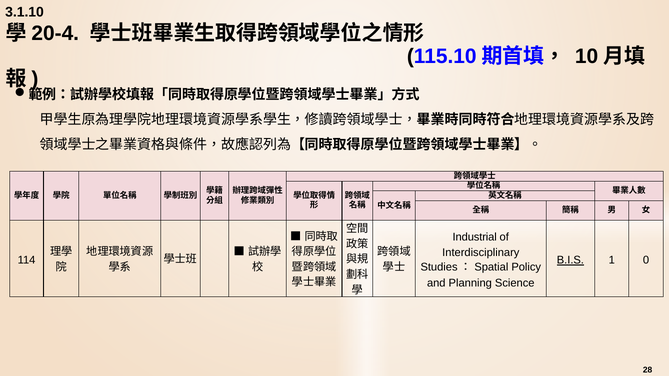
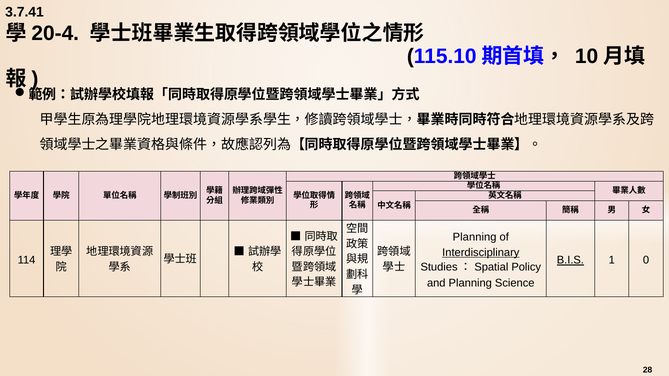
3.1.10: 3.1.10 -> 3.7.41
Industrial at (475, 237): Industrial -> Planning
Interdisciplinary underline: none -> present
